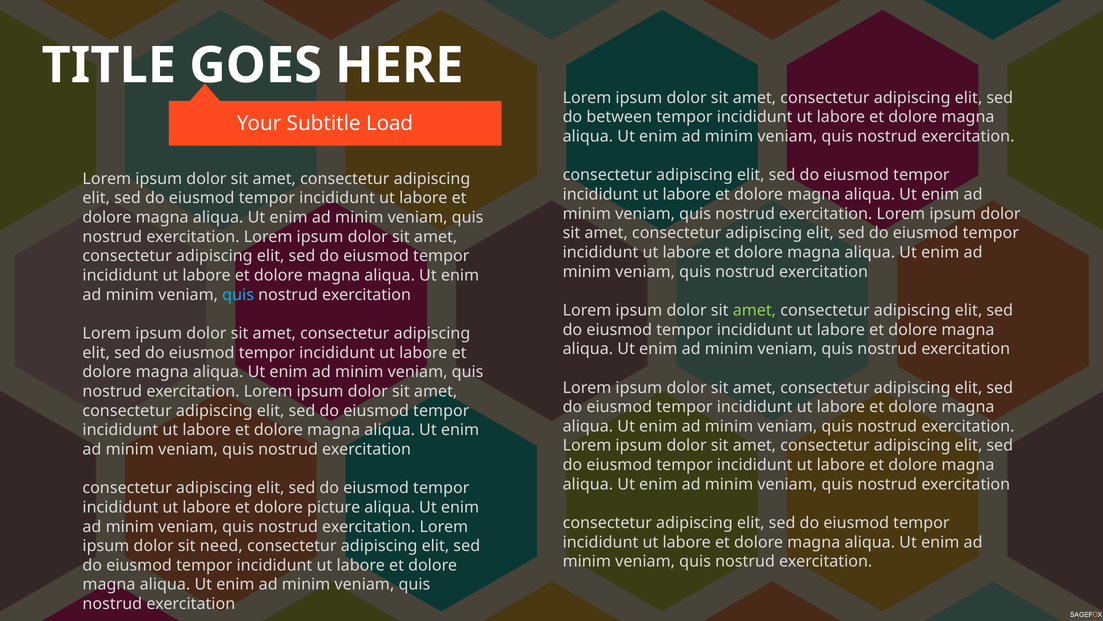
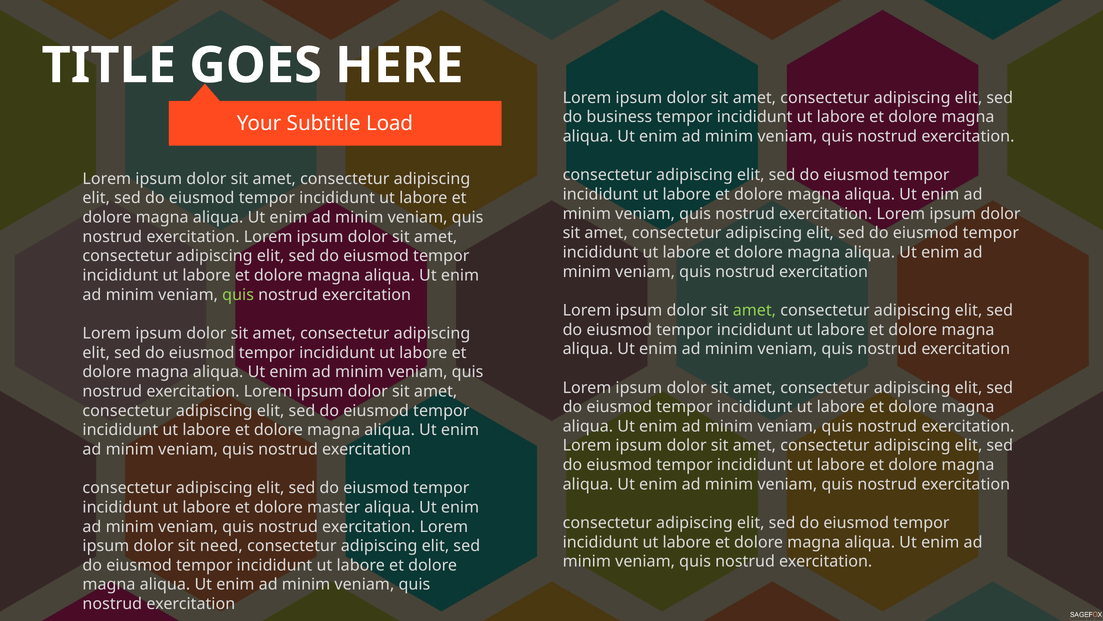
between: between -> business
quis at (238, 294) colour: light blue -> light green
picture: picture -> master
